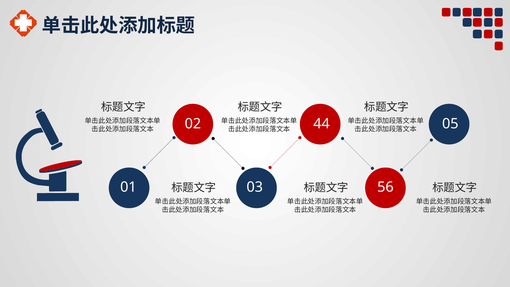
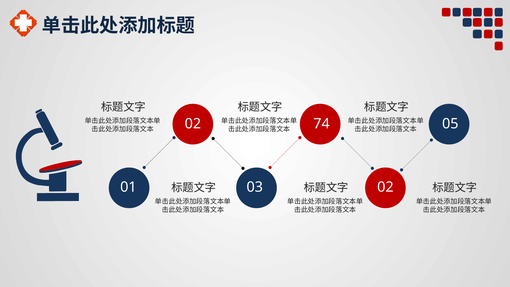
44: 44 -> 74
03 56: 56 -> 02
